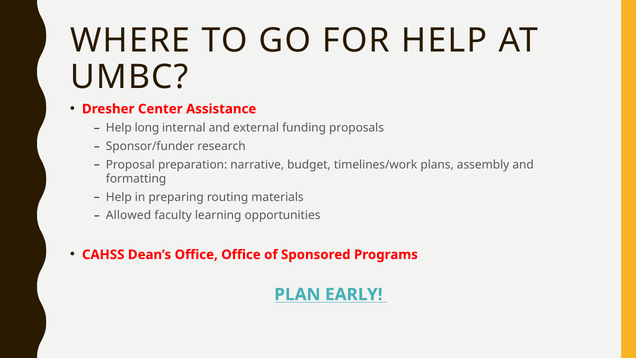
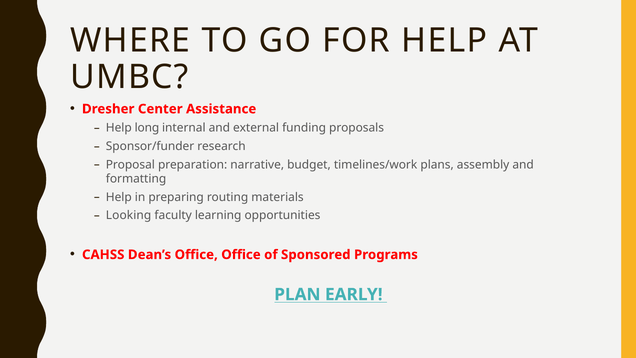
Allowed: Allowed -> Looking
